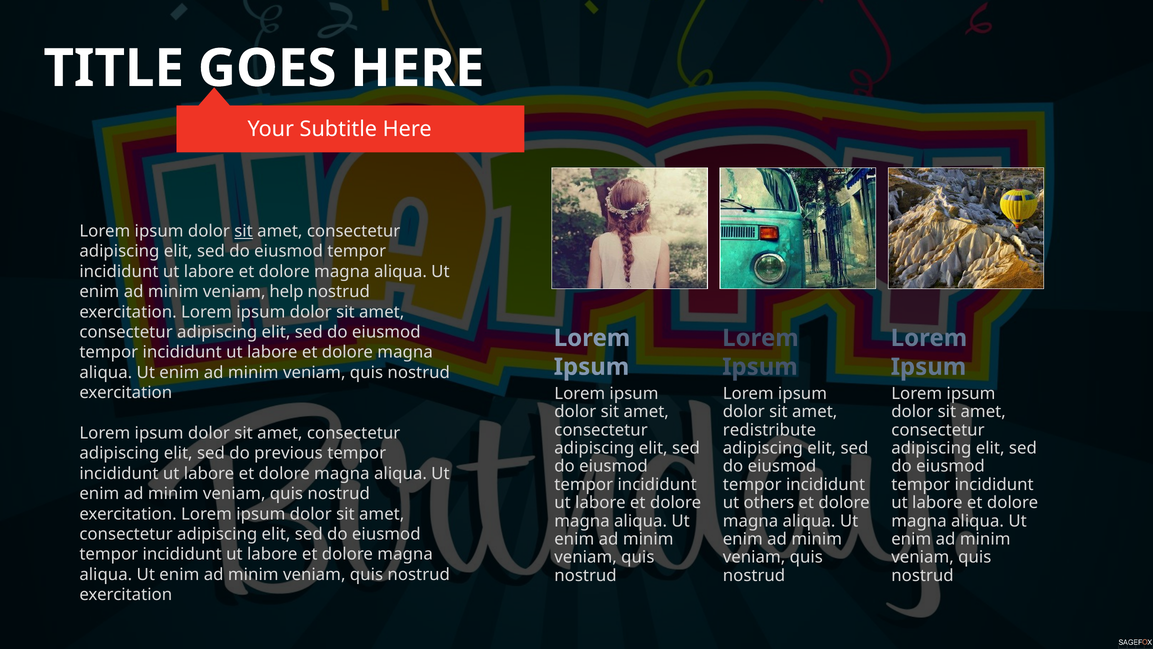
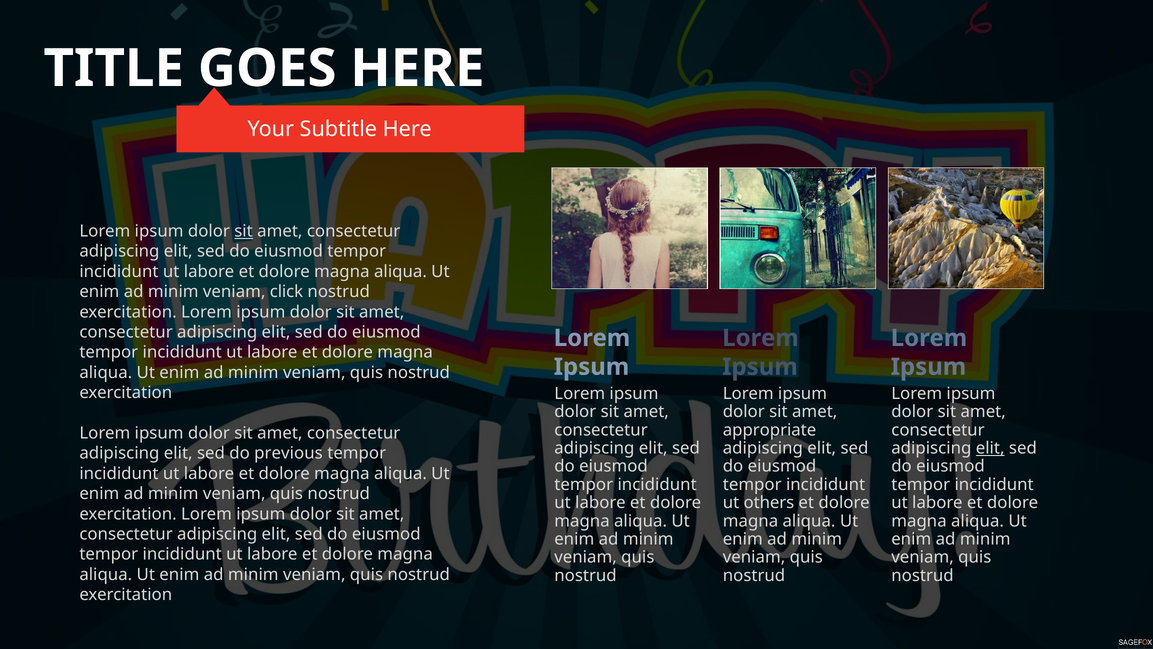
help: help -> click
redistribute: redistribute -> appropriate
elit at (990, 448) underline: none -> present
